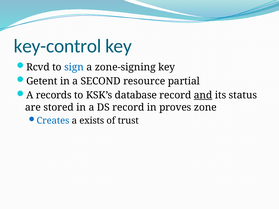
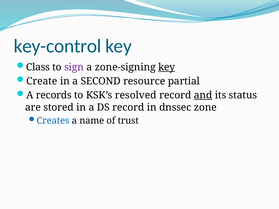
Rcvd: Rcvd -> Class
sign colour: blue -> purple
key at (167, 67) underline: none -> present
Getent: Getent -> Create
database: database -> resolved
proves: proves -> dnssec
exists: exists -> name
